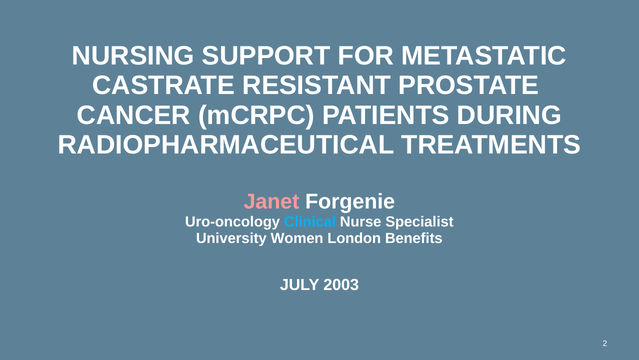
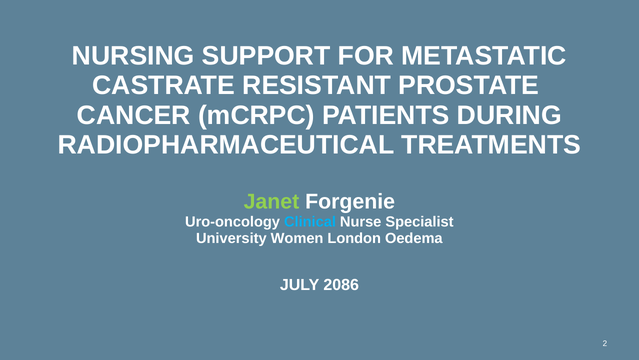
Janet colour: pink -> light green
Benefits: Benefits -> Oedema
2003: 2003 -> 2086
